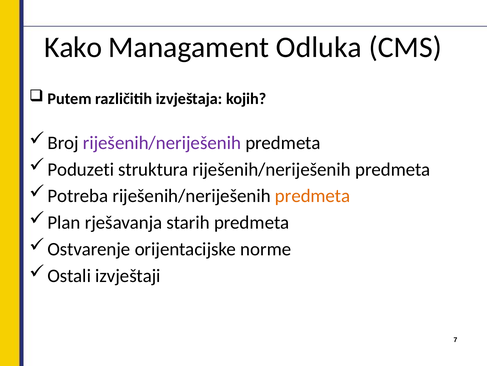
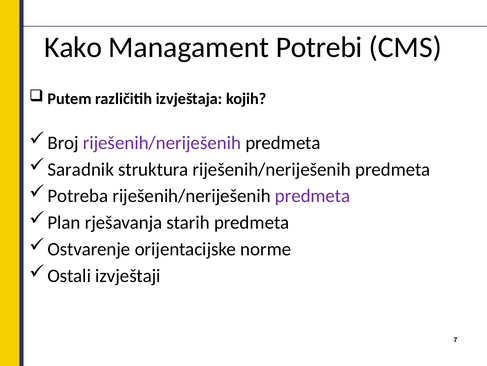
Odluka: Odluka -> Potrebi
Poduzeti: Poduzeti -> Saradnik
predmeta at (313, 196) colour: orange -> purple
